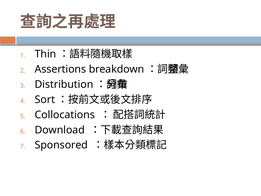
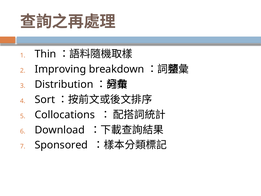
Assertions: Assertions -> Improving
